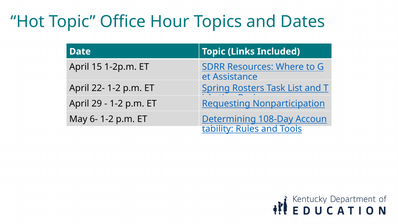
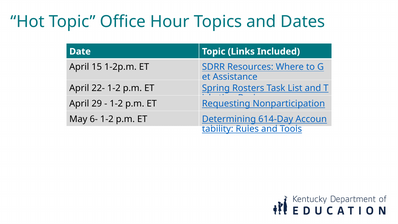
108-Day: 108-Day -> 614-Day
